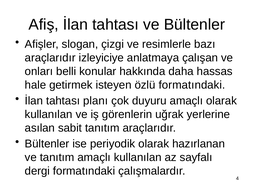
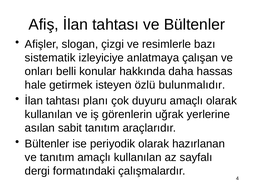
araçlarıdır at (50, 58): araçlarıdır -> sistematik
özlü formatındaki: formatındaki -> bulunmalıdır
